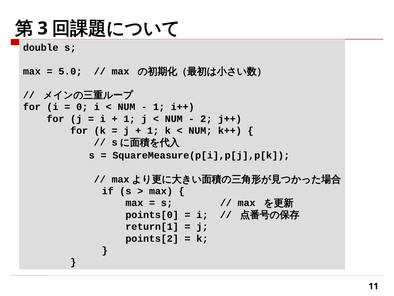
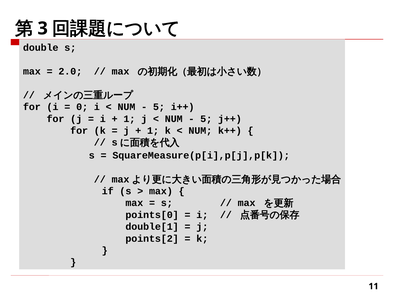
5.0: 5.0 -> 2.0
1 at (159, 107): 1 -> 5
2 at (206, 119): 2 -> 5
return[1: return[1 -> double[1
